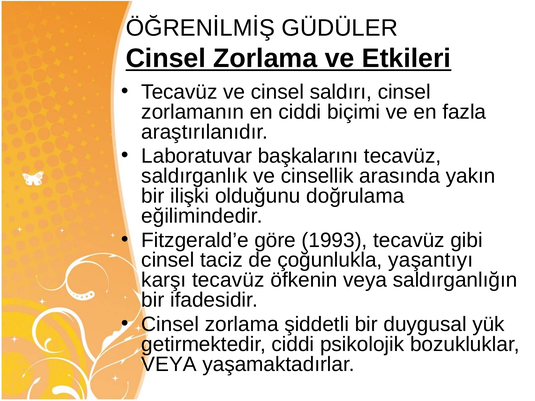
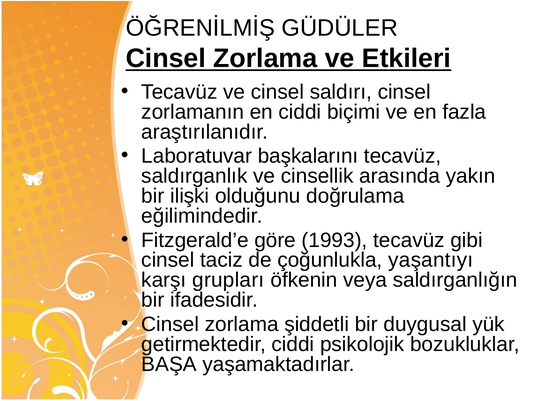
karşı tecavüz: tecavüz -> grupları
VEYA at (169, 364): VEYA -> BAŞA
